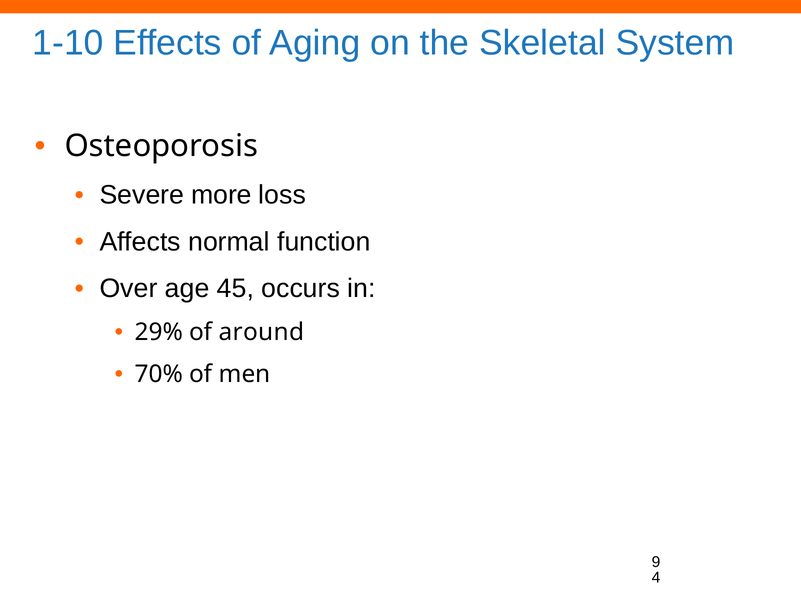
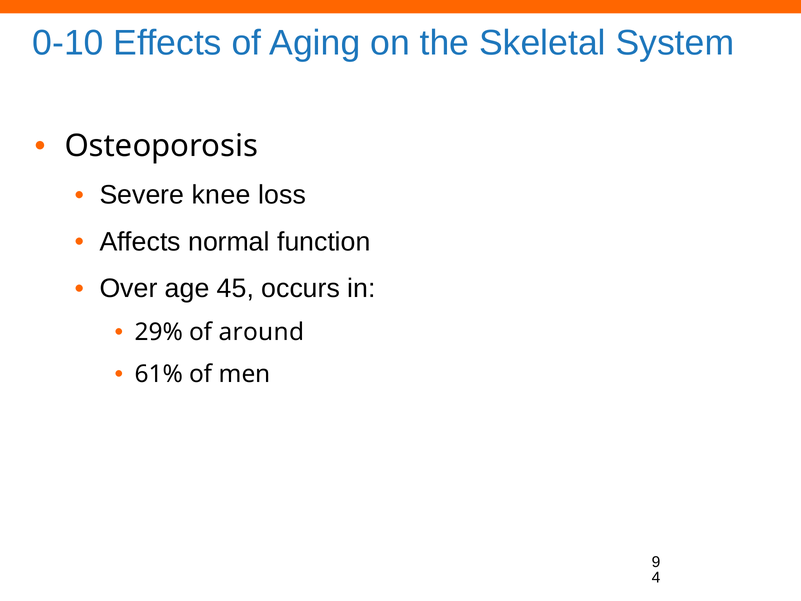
1-10: 1-10 -> 0-10
more: more -> knee
70%: 70% -> 61%
